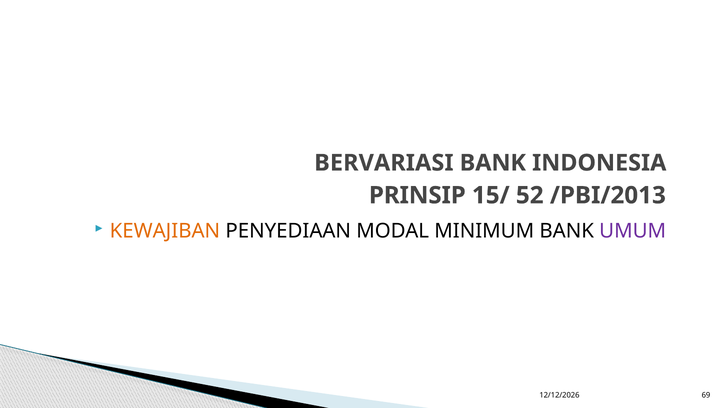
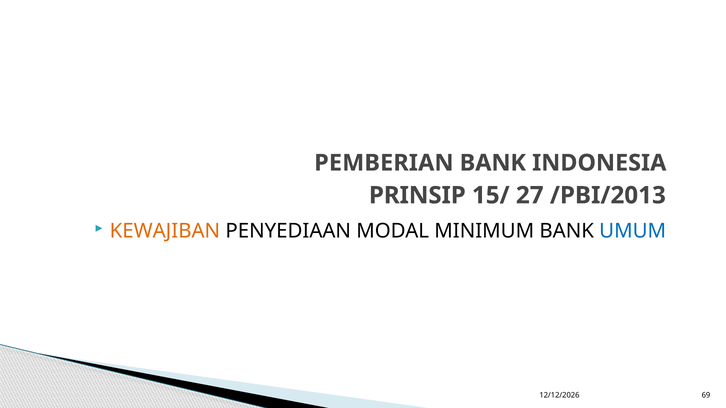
BERVARIASI: BERVARIASI -> PEMBERIAN
52: 52 -> 27
UMUM colour: purple -> blue
